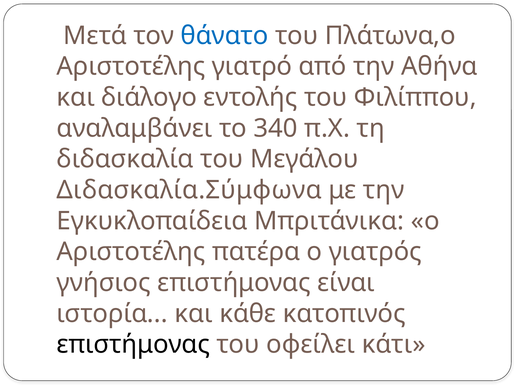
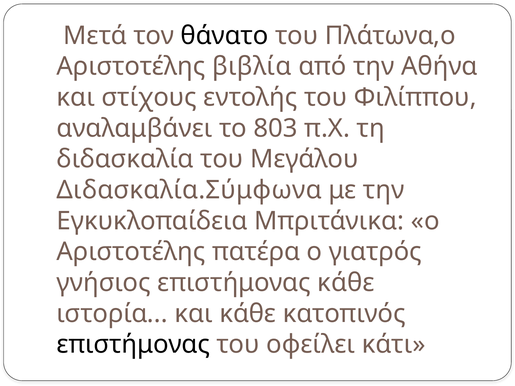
θάνατο colour: blue -> black
γιατρό: γιατρό -> βιβλία
διάλογο: διάλογο -> στίχους
340: 340 -> 803
επιστήμονας είναι: είναι -> κάθε
